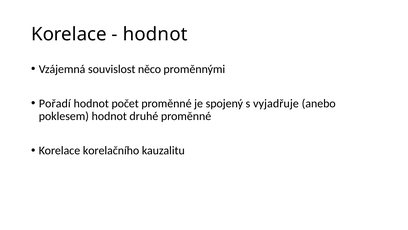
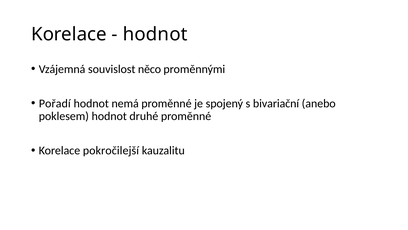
počet: počet -> nemá
vyjadřuje: vyjadřuje -> bivariační
korelačního: korelačního -> pokročilejší
